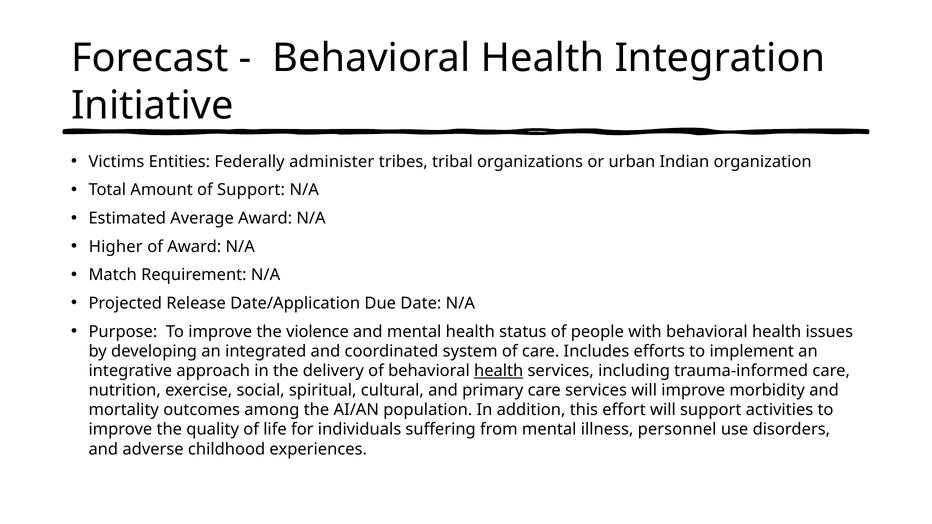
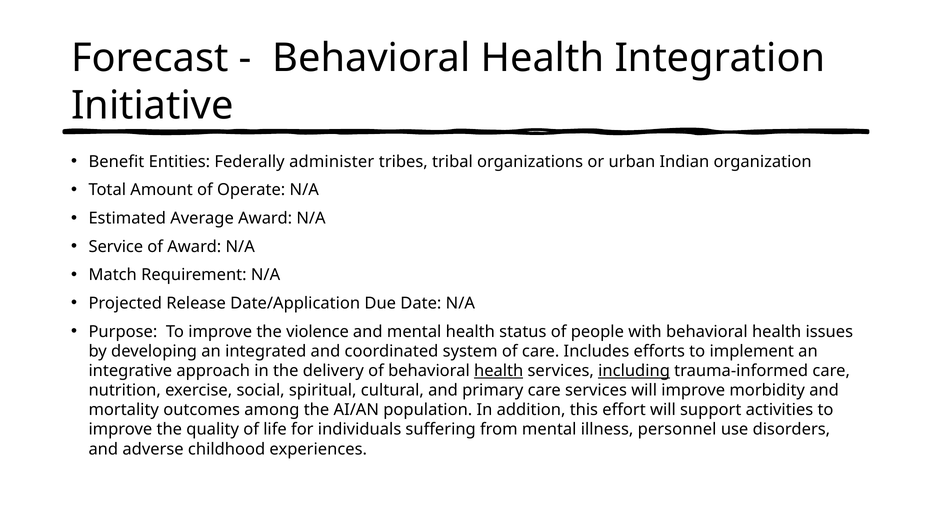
Victims: Victims -> Benefit
of Support: Support -> Operate
Higher: Higher -> Service
including underline: none -> present
